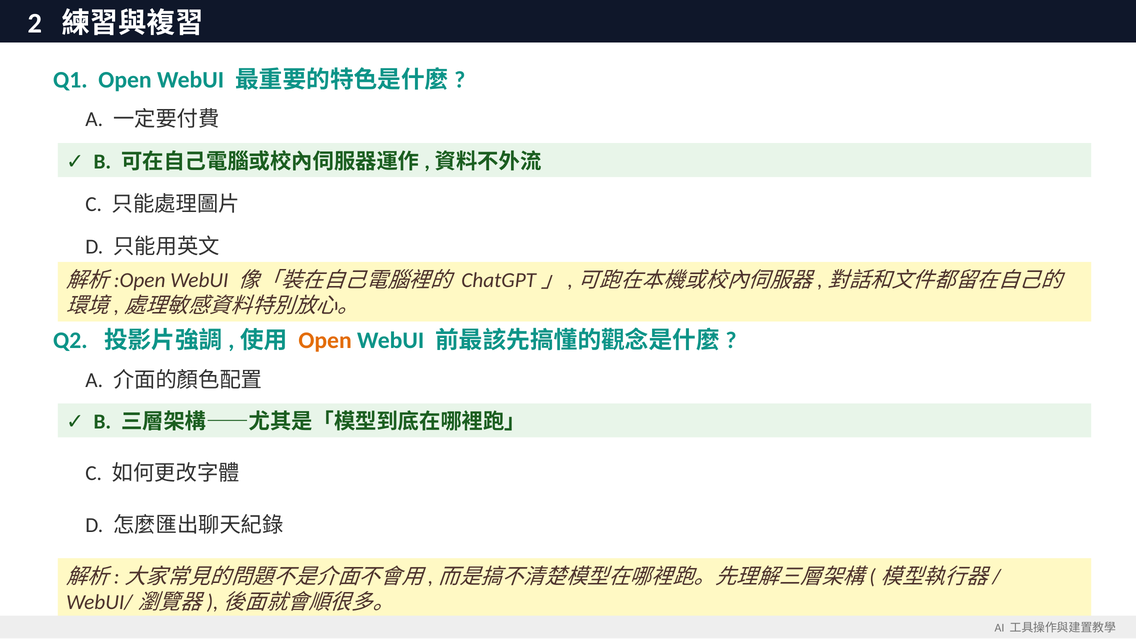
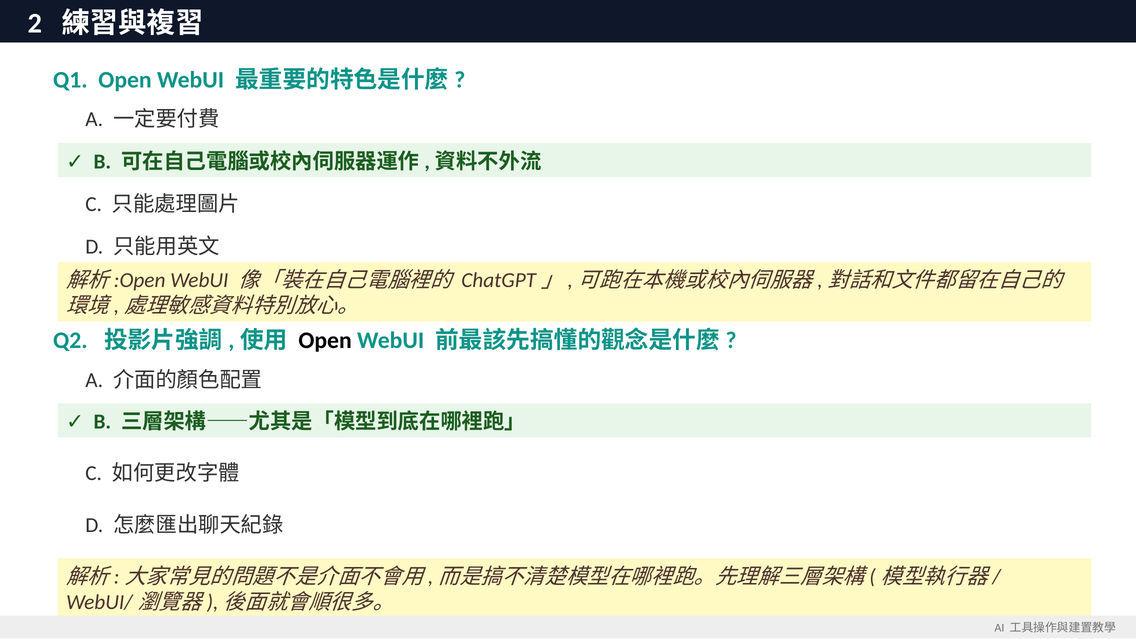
Open at (325, 340) colour: orange -> black
